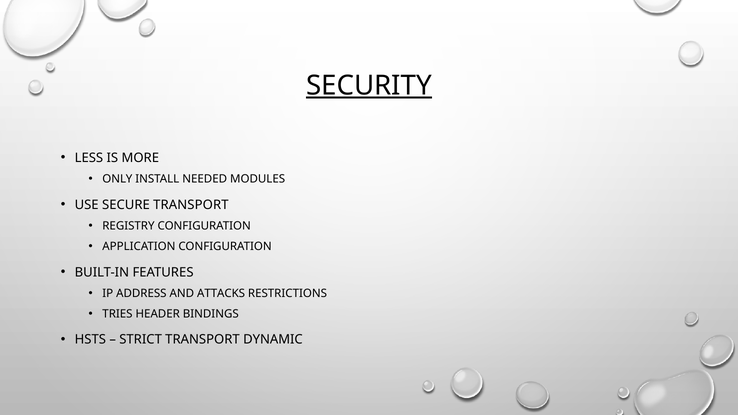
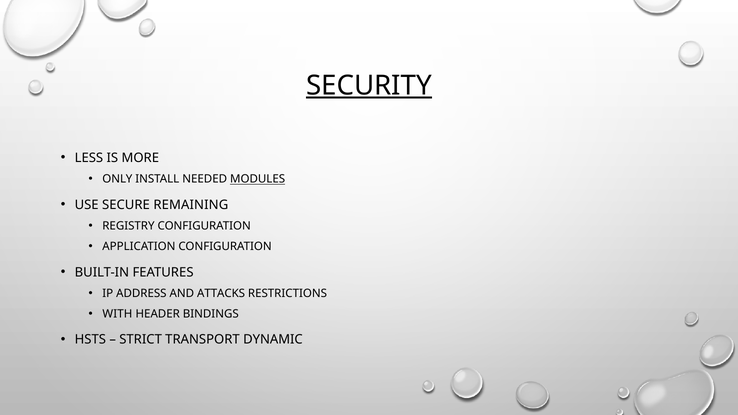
MODULES underline: none -> present
SECURE TRANSPORT: TRANSPORT -> REMAINING
TRIES: TRIES -> WITH
